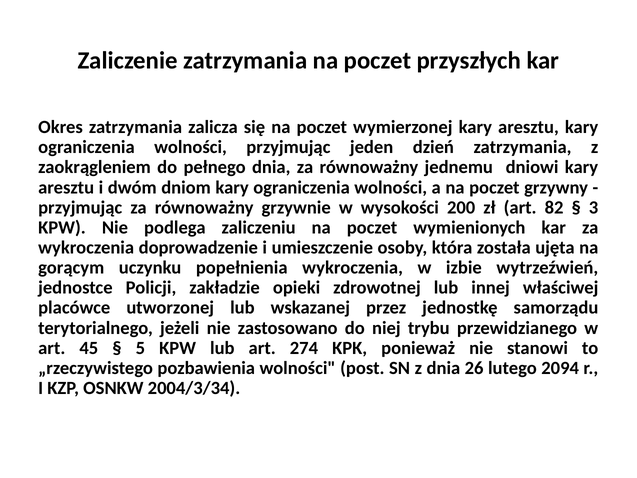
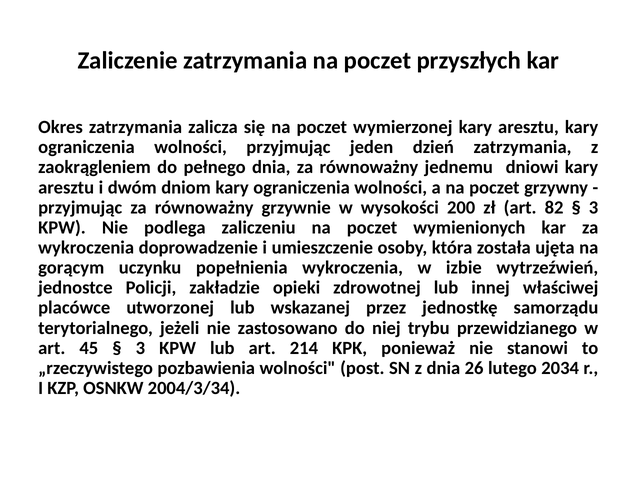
5 at (140, 348): 5 -> 3
274: 274 -> 214
2094: 2094 -> 2034
